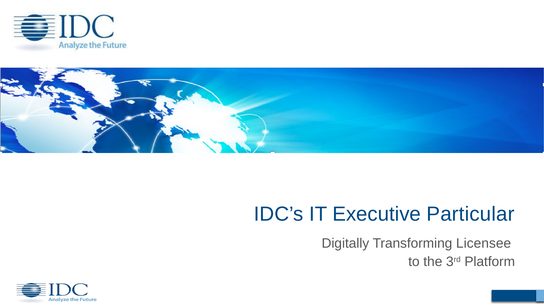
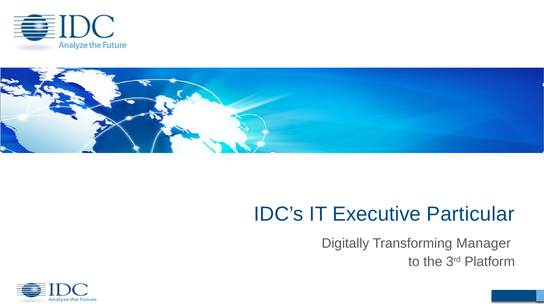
Licensee: Licensee -> Manager
